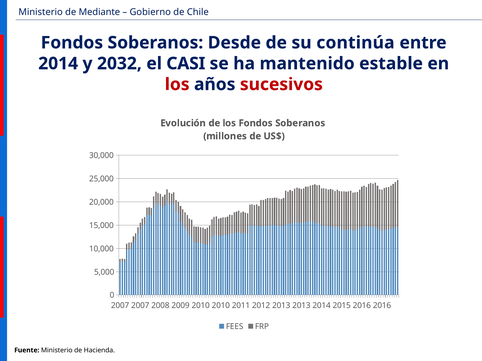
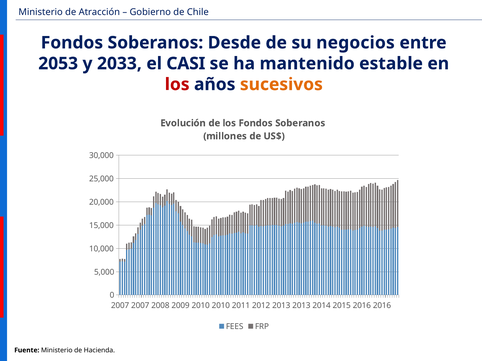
Mediante: Mediante -> Atracción
continúa: continúa -> negocios
2014 at (58, 64): 2014 -> 2053
2032: 2032 -> 2033
sucesivos colour: red -> orange
